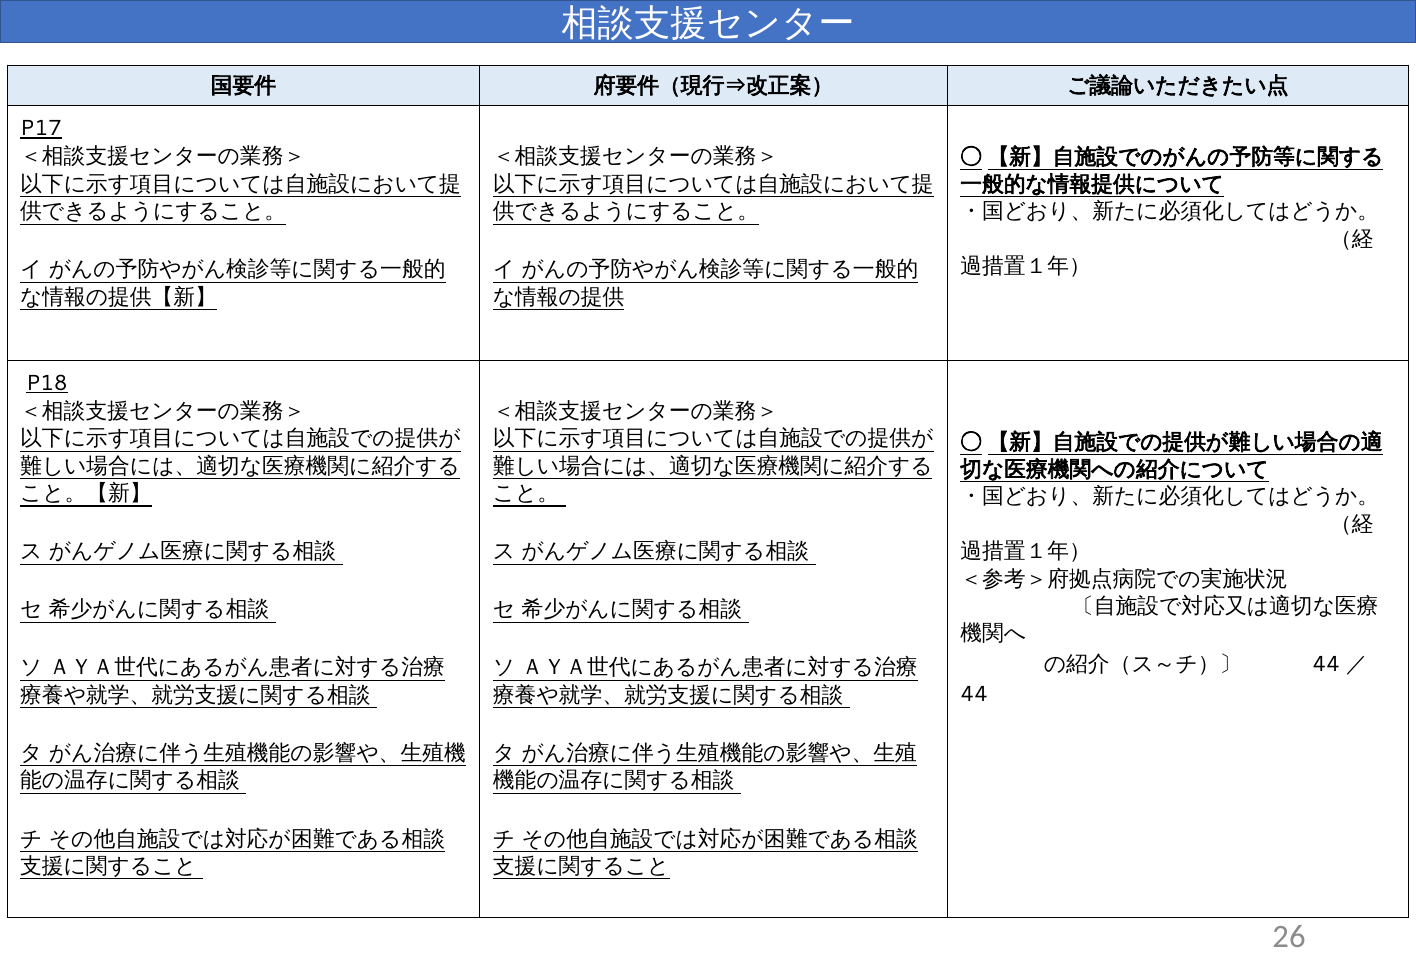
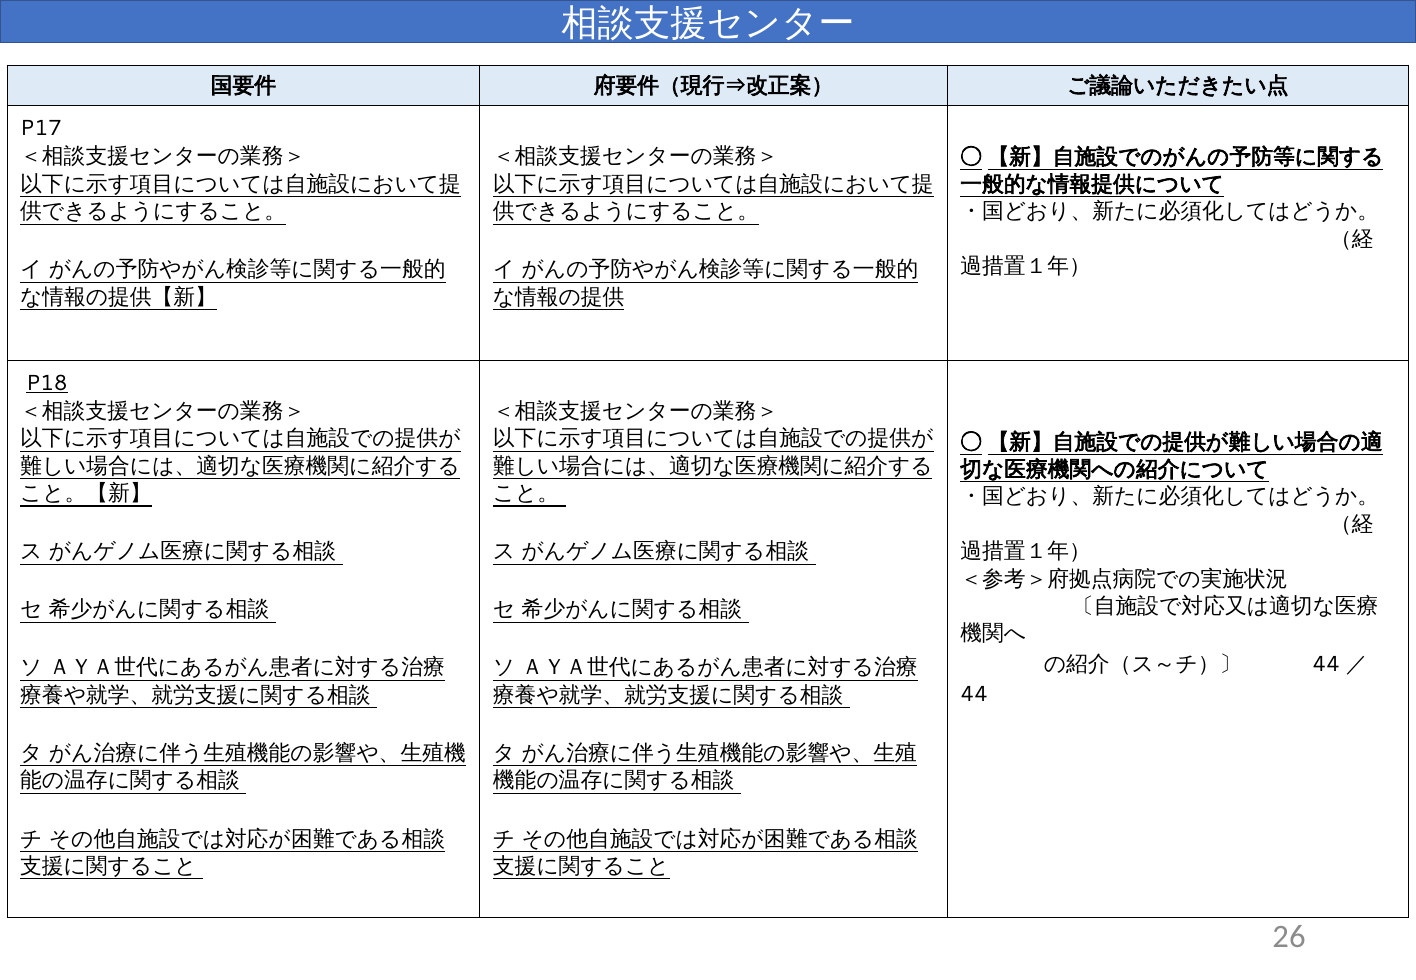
P17 underline: present -> none
